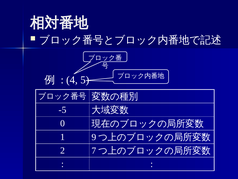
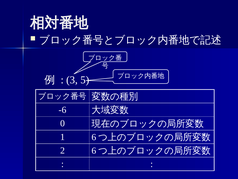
4: 4 -> 3
-5: -5 -> -6
1 9: 9 -> 6
2 7: 7 -> 6
